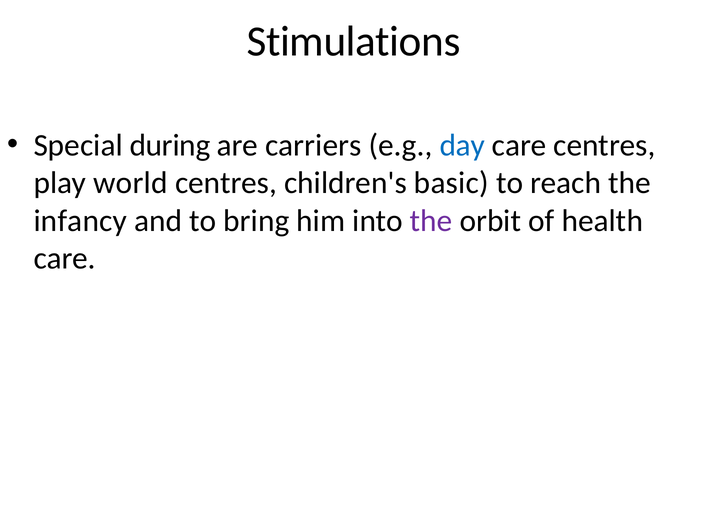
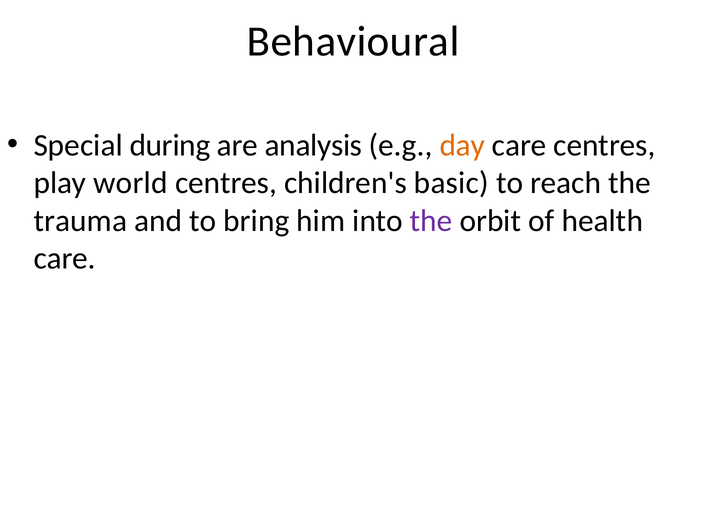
Stimulations: Stimulations -> Behavioural
carriers: carriers -> analysis
day colour: blue -> orange
infancy: infancy -> trauma
